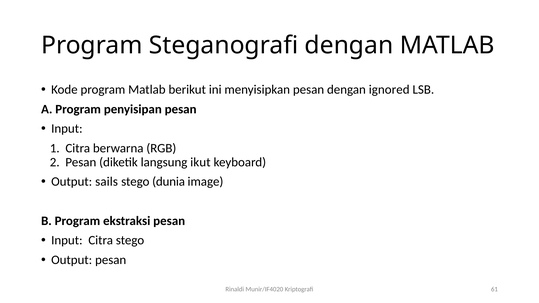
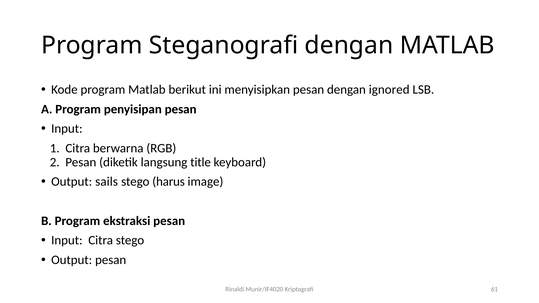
ikut: ikut -> title
dunia: dunia -> harus
